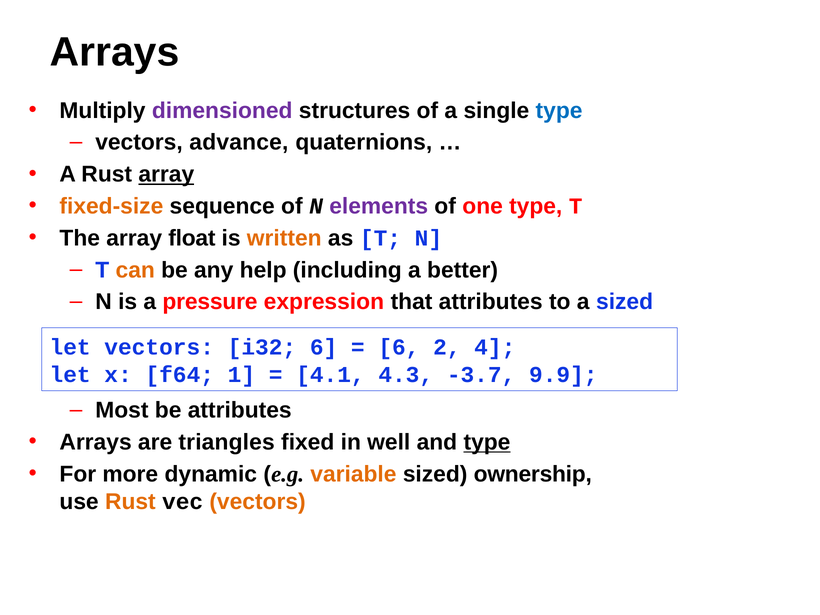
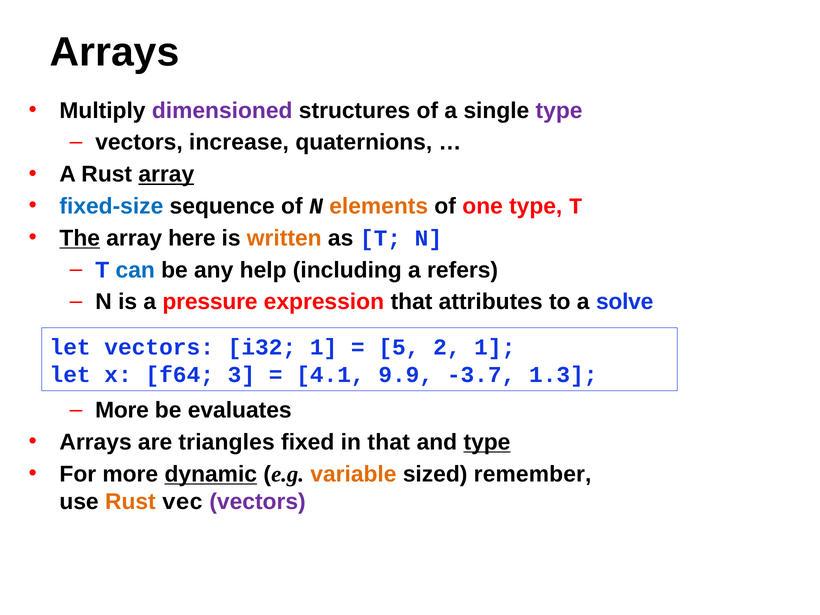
type at (559, 111) colour: blue -> purple
advance: advance -> increase
fixed-size colour: orange -> blue
elements colour: purple -> orange
The underline: none -> present
float: float -> here
can colour: orange -> blue
better: better -> refers
a sized: sized -> solve
i32 6: 6 -> 1
6 at (399, 347): 6 -> 5
2 4: 4 -> 1
1: 1 -> 3
4.3: 4.3 -> 9.9
9.9: 9.9 -> 1.3
Most at (122, 410): Most -> More
be attributes: attributes -> evaluates
in well: well -> that
dynamic underline: none -> present
ownership: ownership -> remember
vectors at (258, 501) colour: orange -> purple
